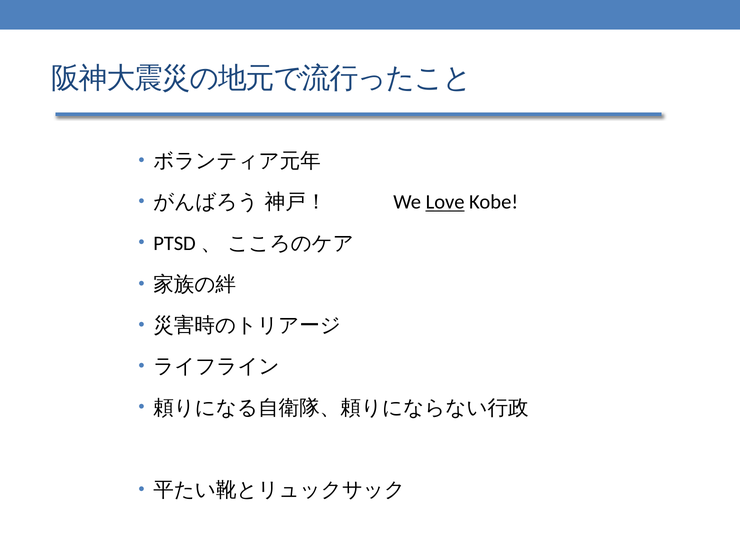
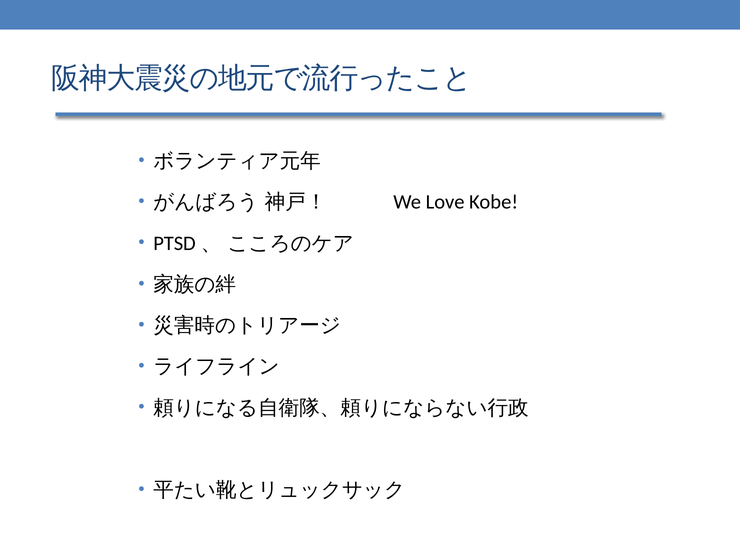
Love underline: present -> none
